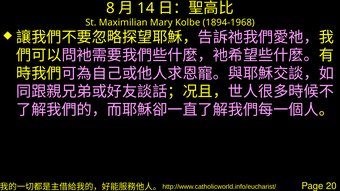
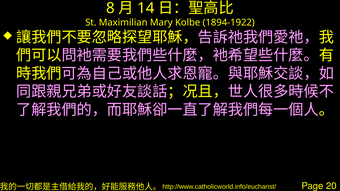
1894-1968: 1894-1968 -> 1894-1922
